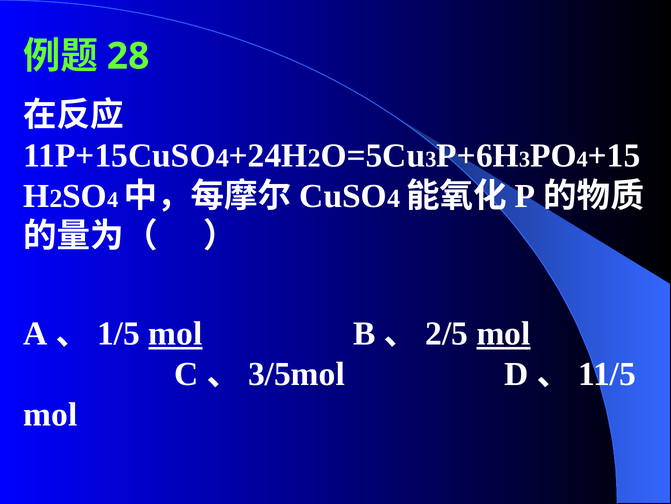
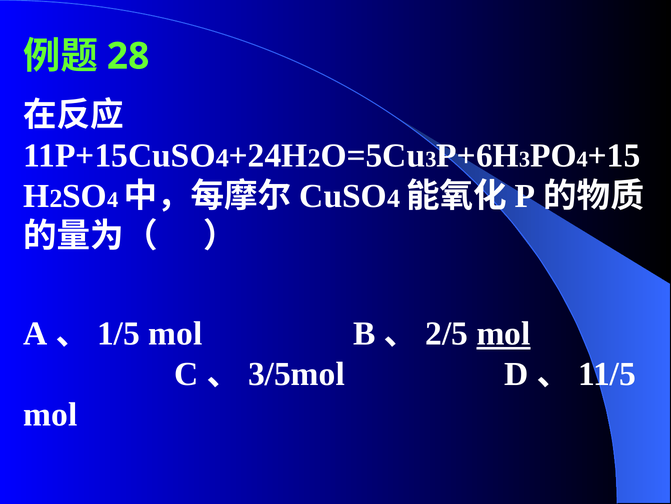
mol at (175, 333) underline: present -> none
